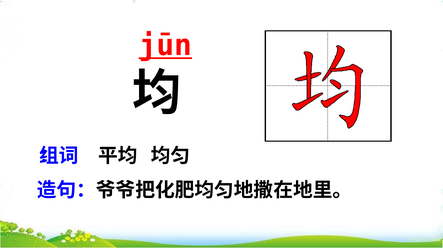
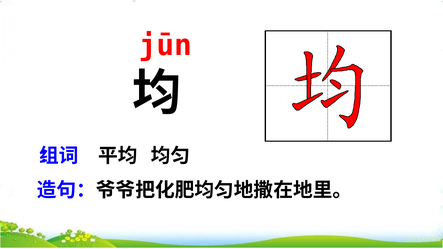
jūn underline: present -> none
